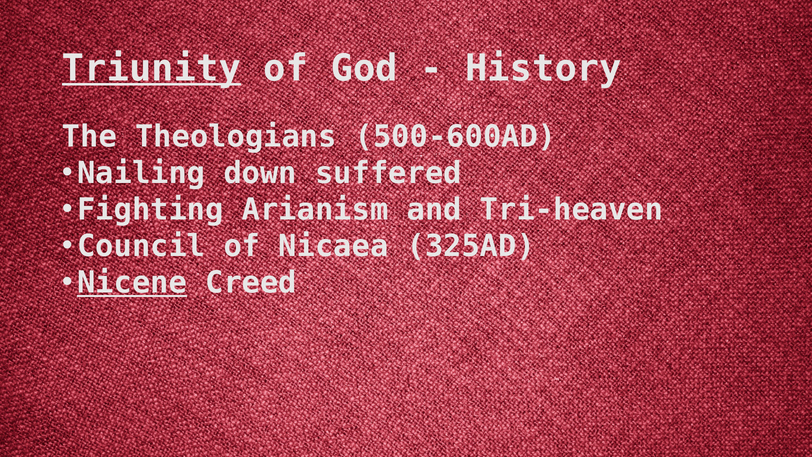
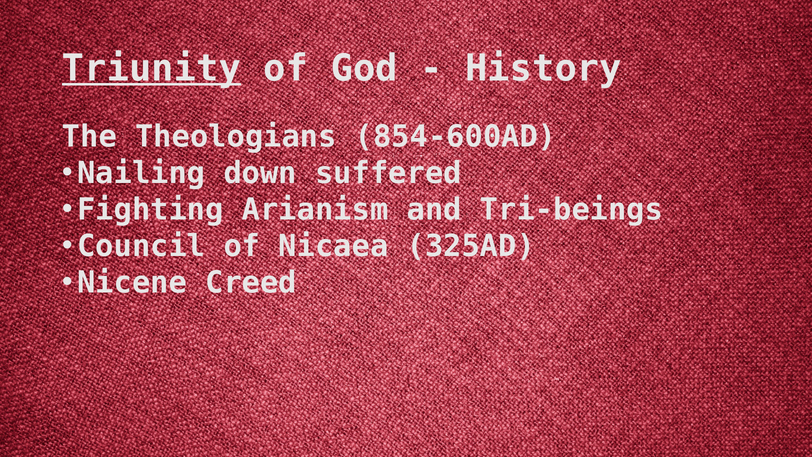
500-600AD: 500-600AD -> 854-600AD
Tri-heaven: Tri-heaven -> Tri-beings
Nicene underline: present -> none
